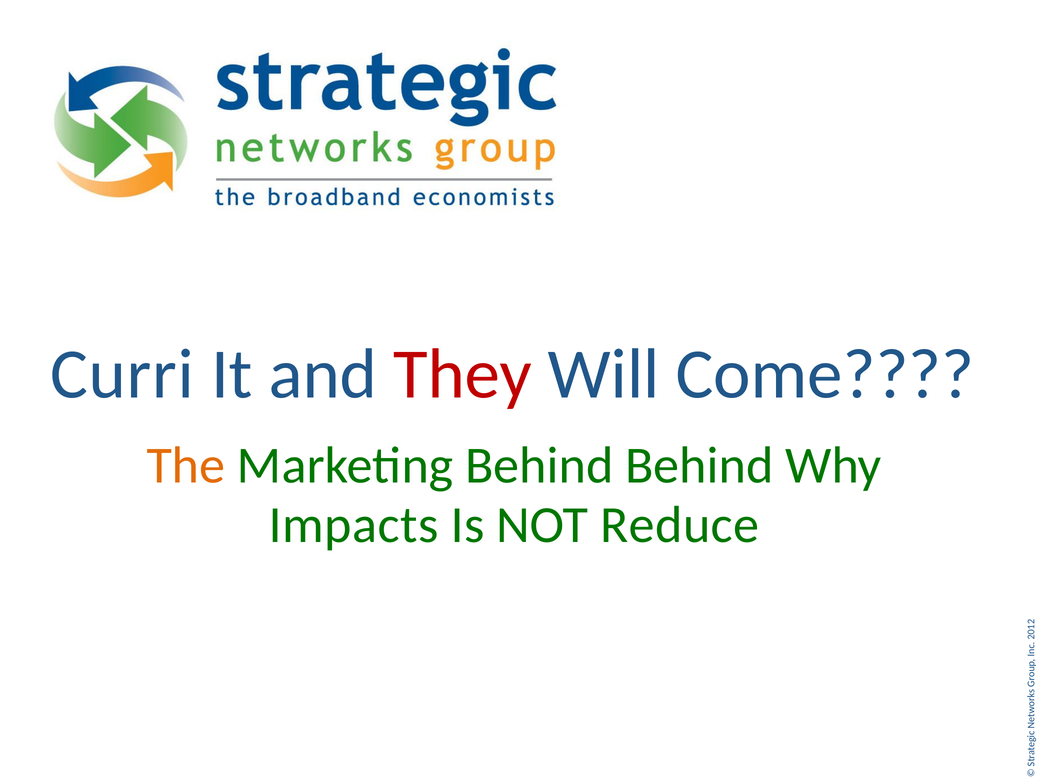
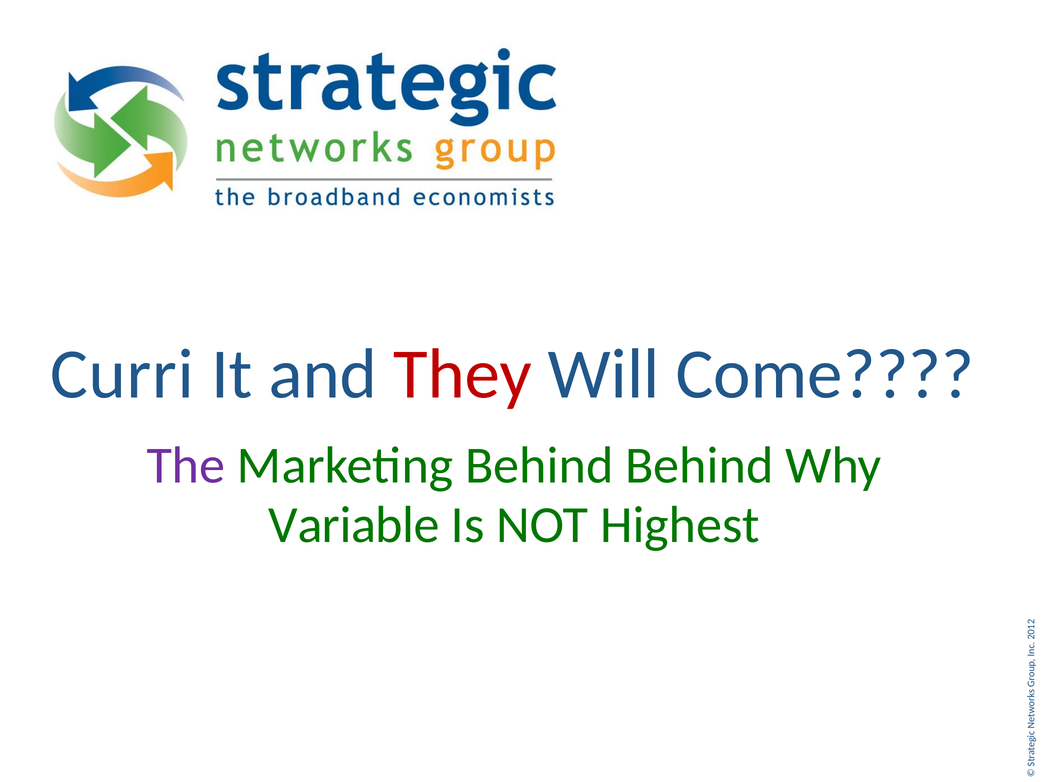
The colour: orange -> purple
Impacts: Impacts -> Variable
Reduce: Reduce -> Highest
